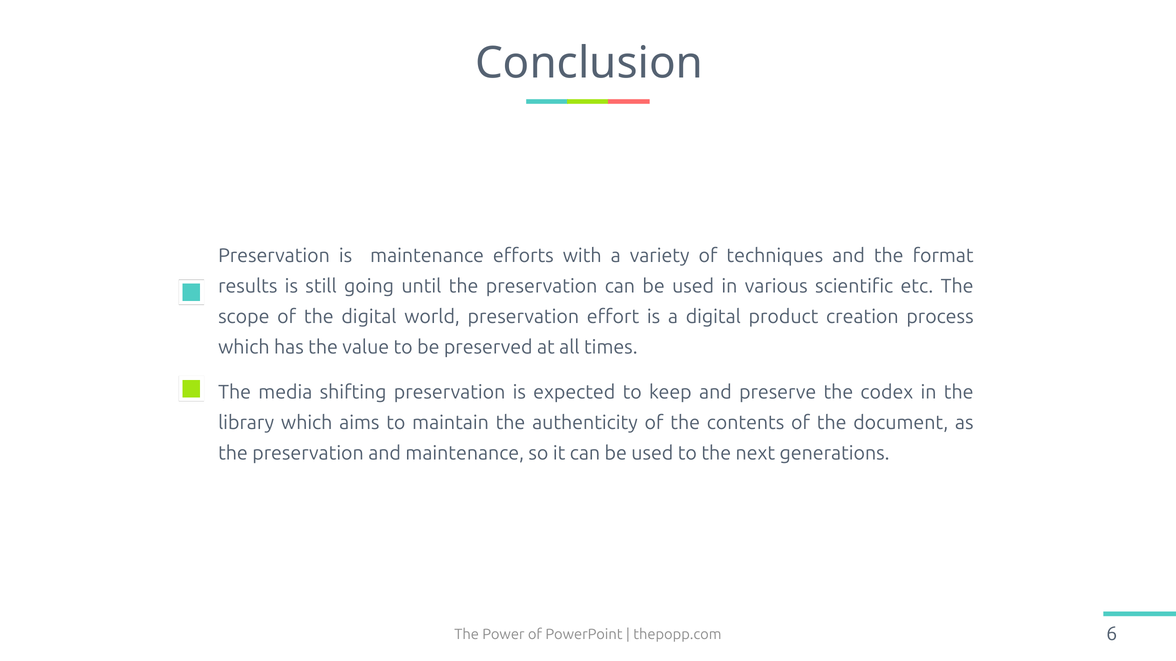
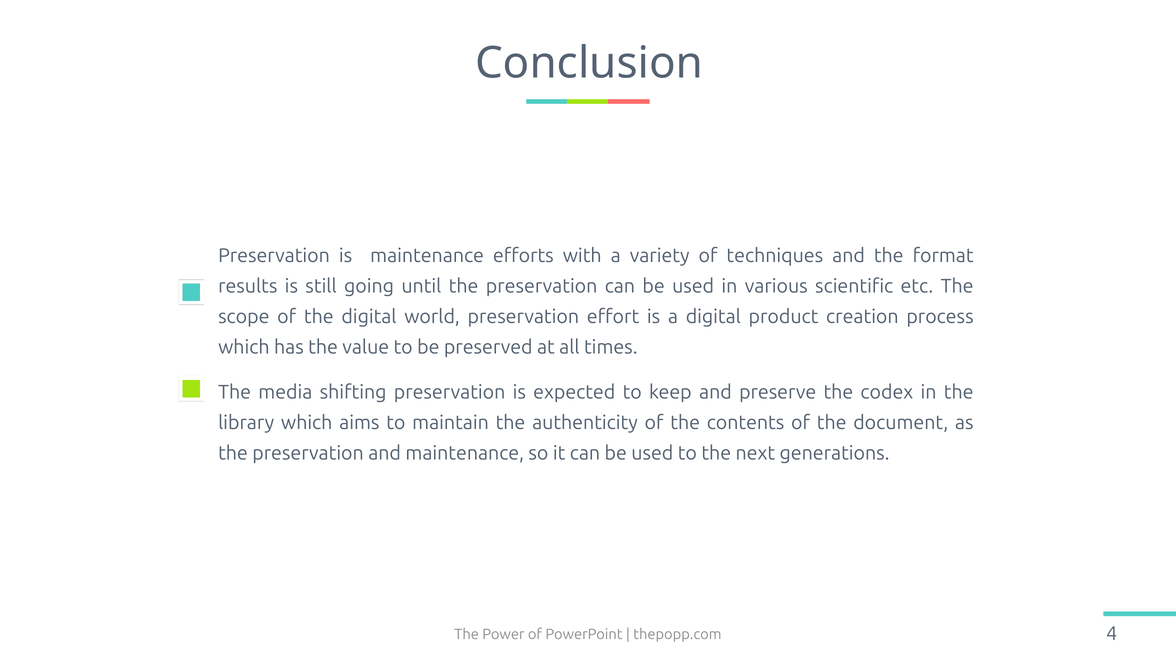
6: 6 -> 4
